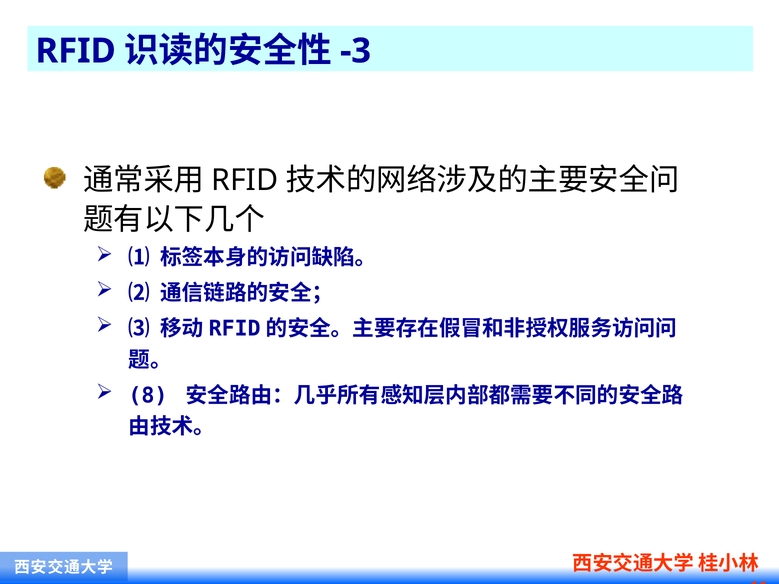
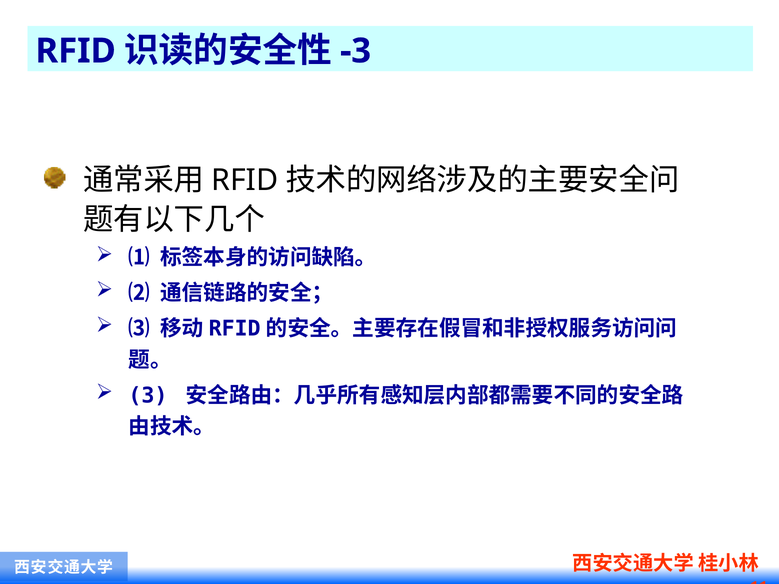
8: 8 -> 3
